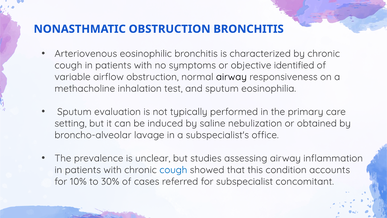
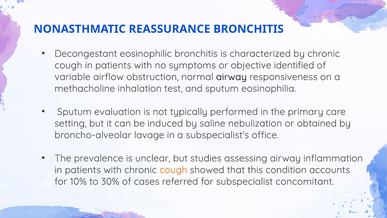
NONASTHMATIC OBSTRUCTION: OBSTRUCTION -> REASSURANCE
Arteriovenous: Arteriovenous -> Decongestant
cough at (173, 170) colour: blue -> orange
